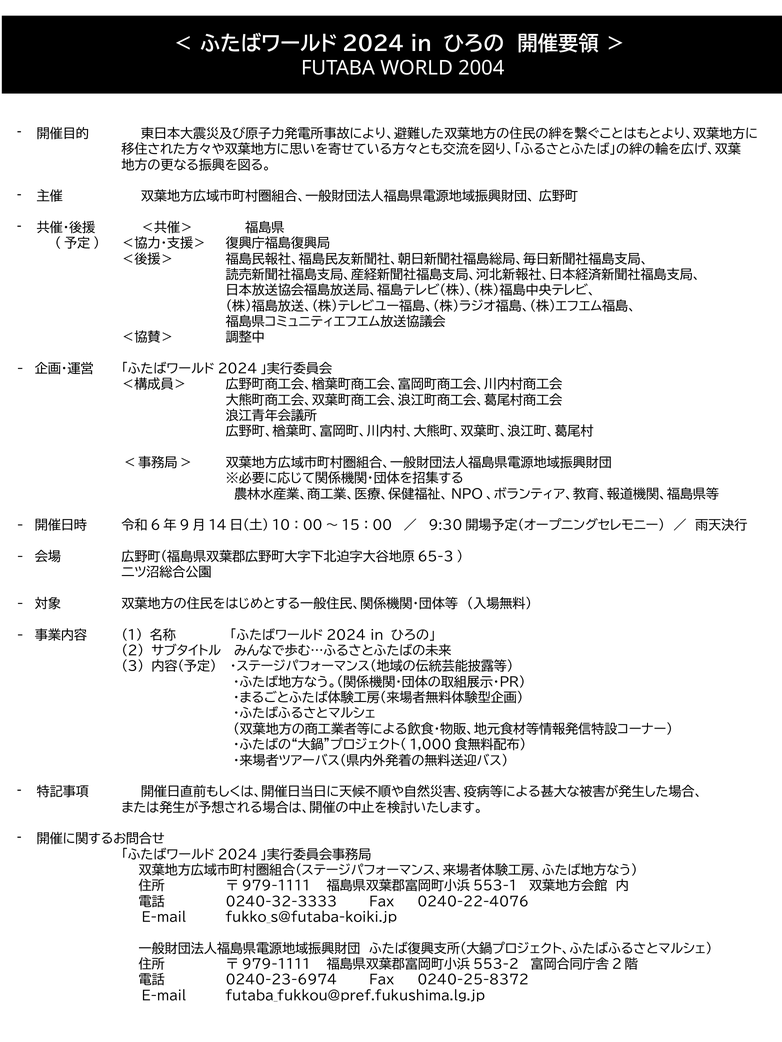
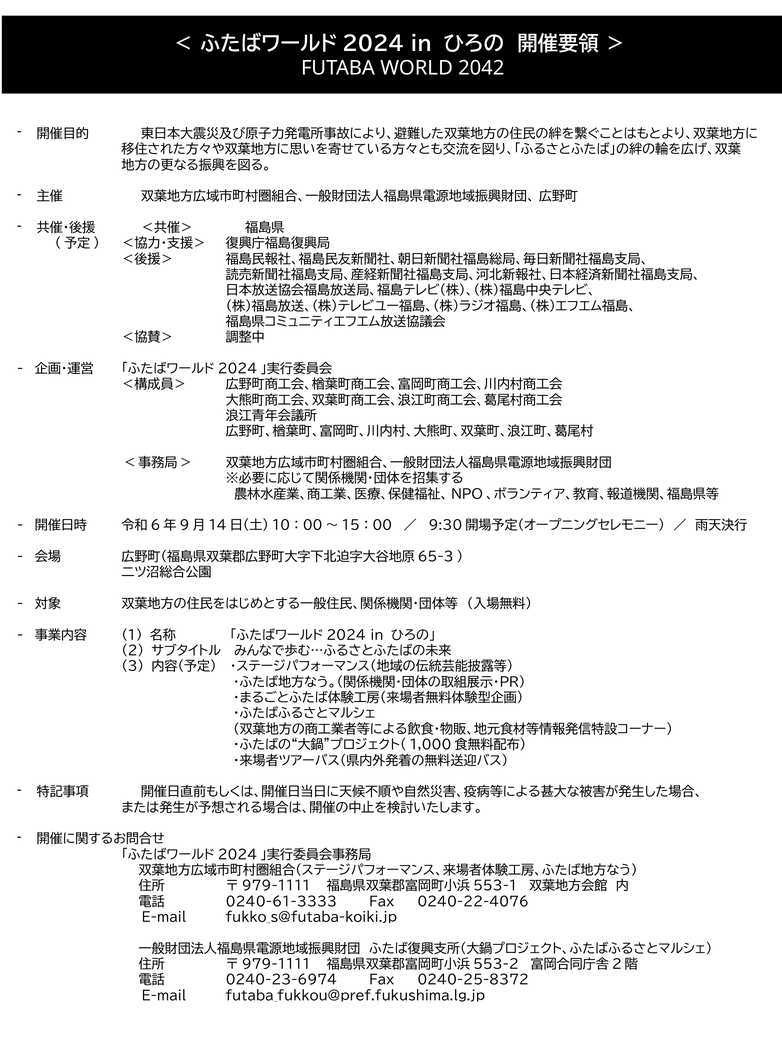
2004: 2004 -> 2042
0240-32-3333: 0240-32-3333 -> 0240-61-3333
